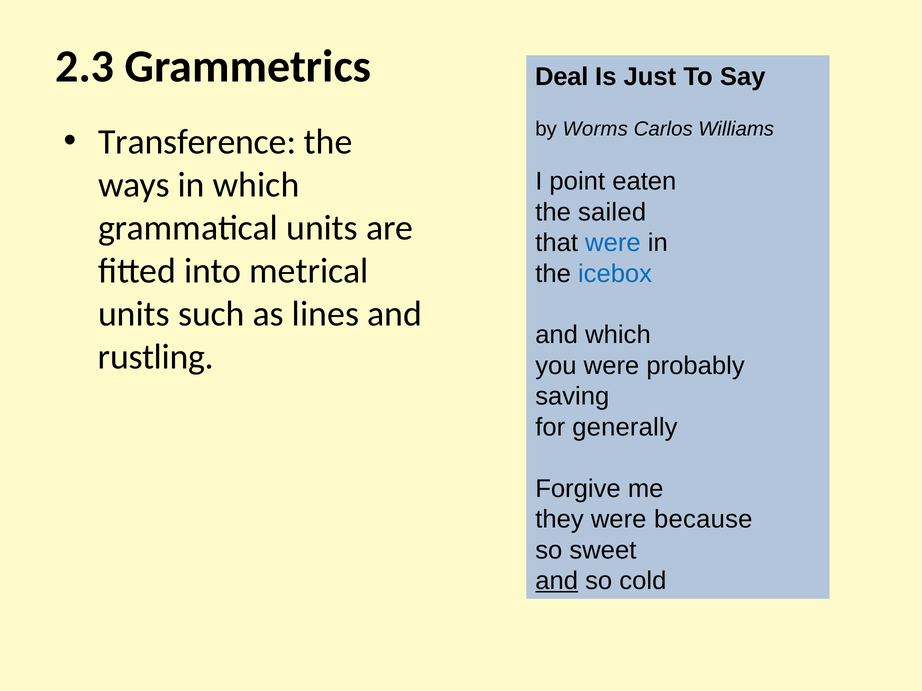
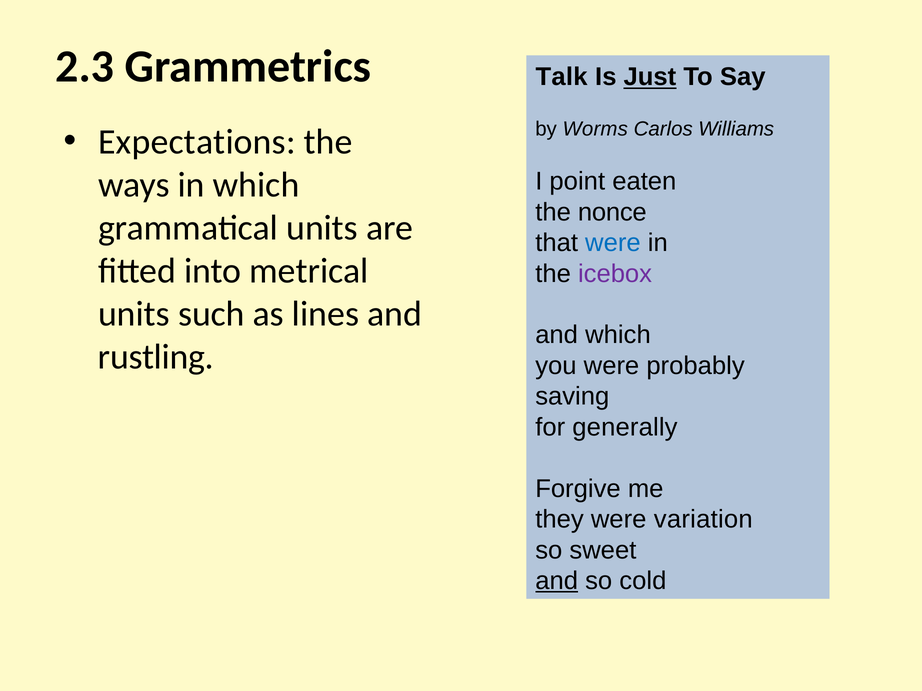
Deal: Deal -> Talk
Just underline: none -> present
Transference: Transference -> Expectations
sailed: sailed -> nonce
icebox colour: blue -> purple
because: because -> variation
